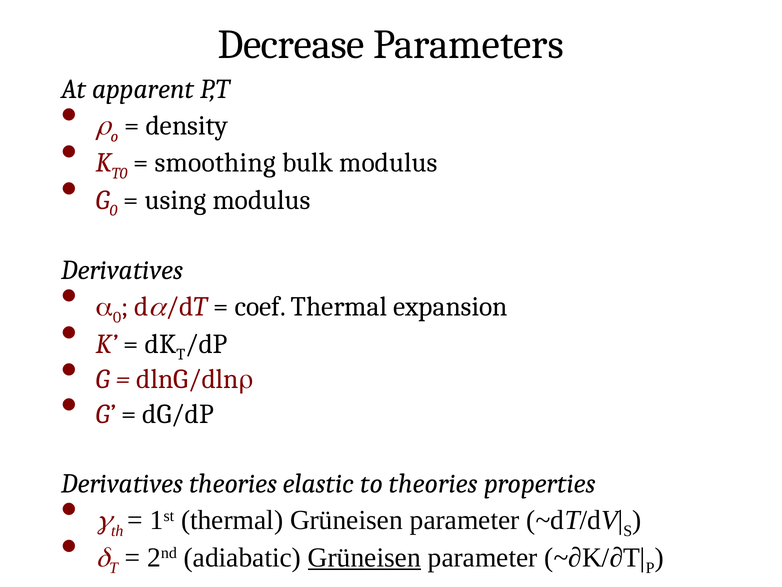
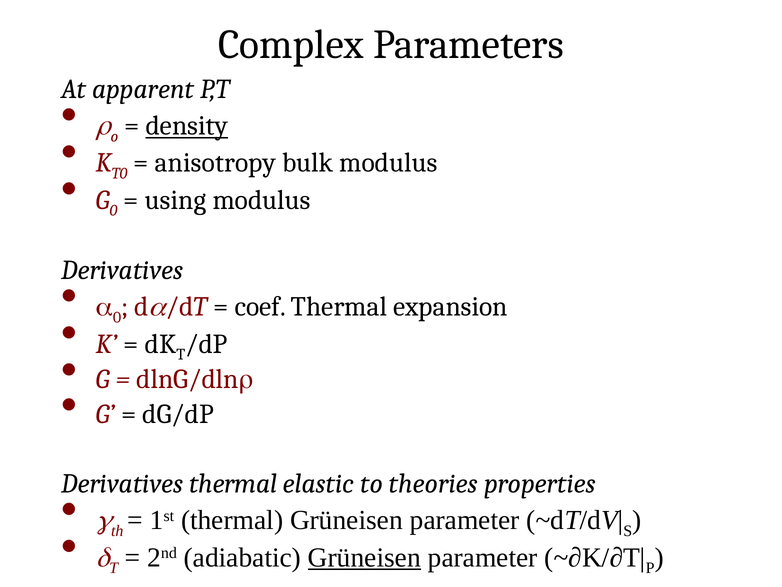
Decrease: Decrease -> Complex
density underline: none -> present
smoothing: smoothing -> anisotropy
Derivatives theories: theories -> thermal
